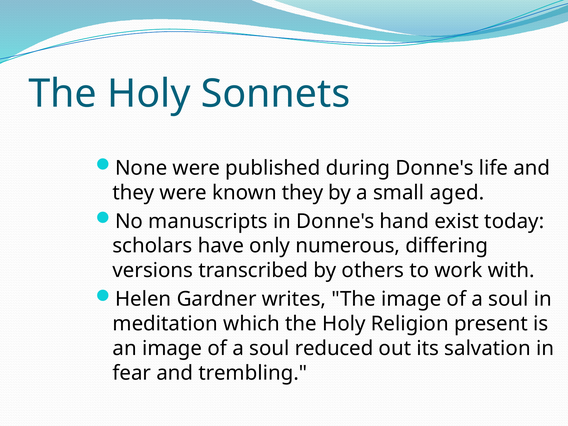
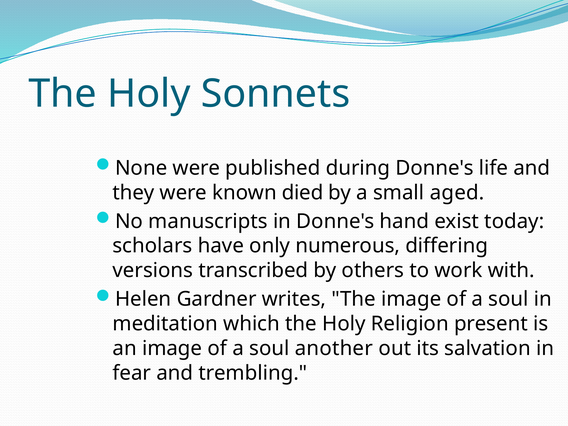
known they: they -> died
reduced: reduced -> another
